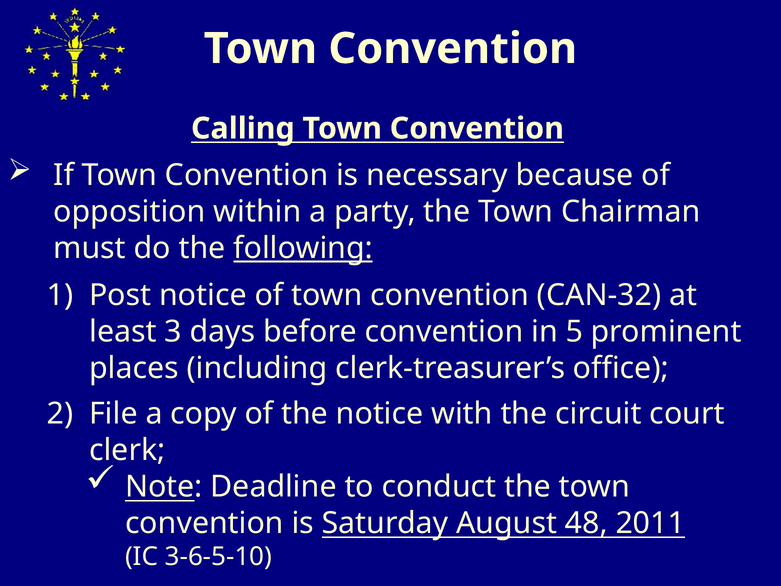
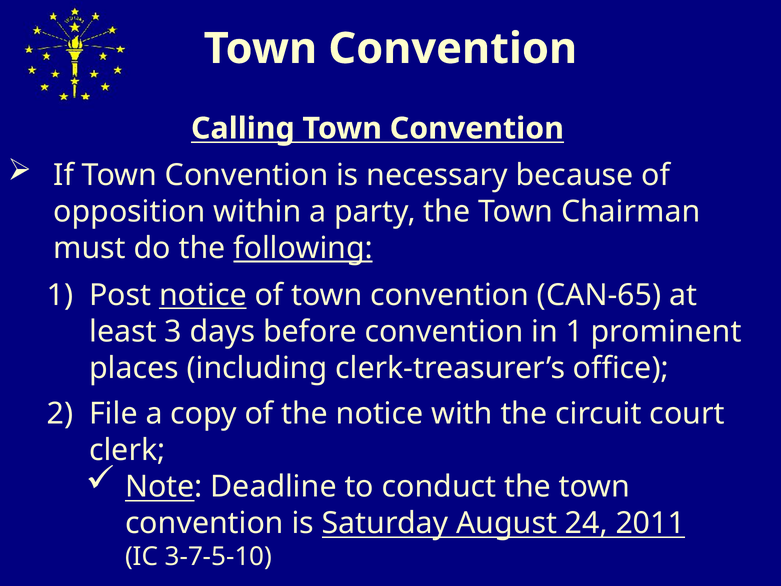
notice at (203, 295) underline: none -> present
CAN-32: CAN-32 -> CAN-65
in 5: 5 -> 1
48: 48 -> 24
3-6-5-10: 3-6-5-10 -> 3-7-5-10
